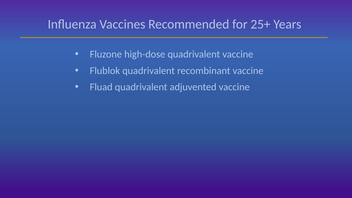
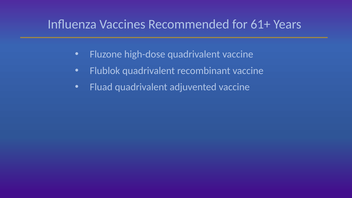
25+: 25+ -> 61+
